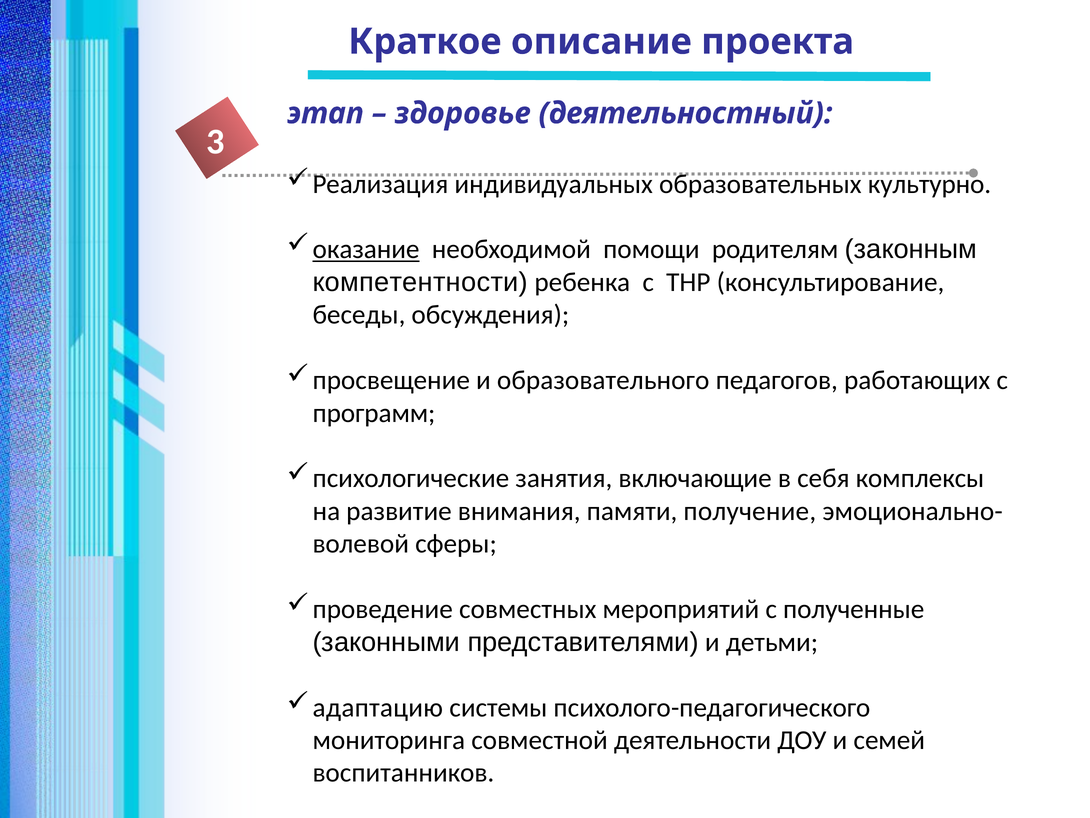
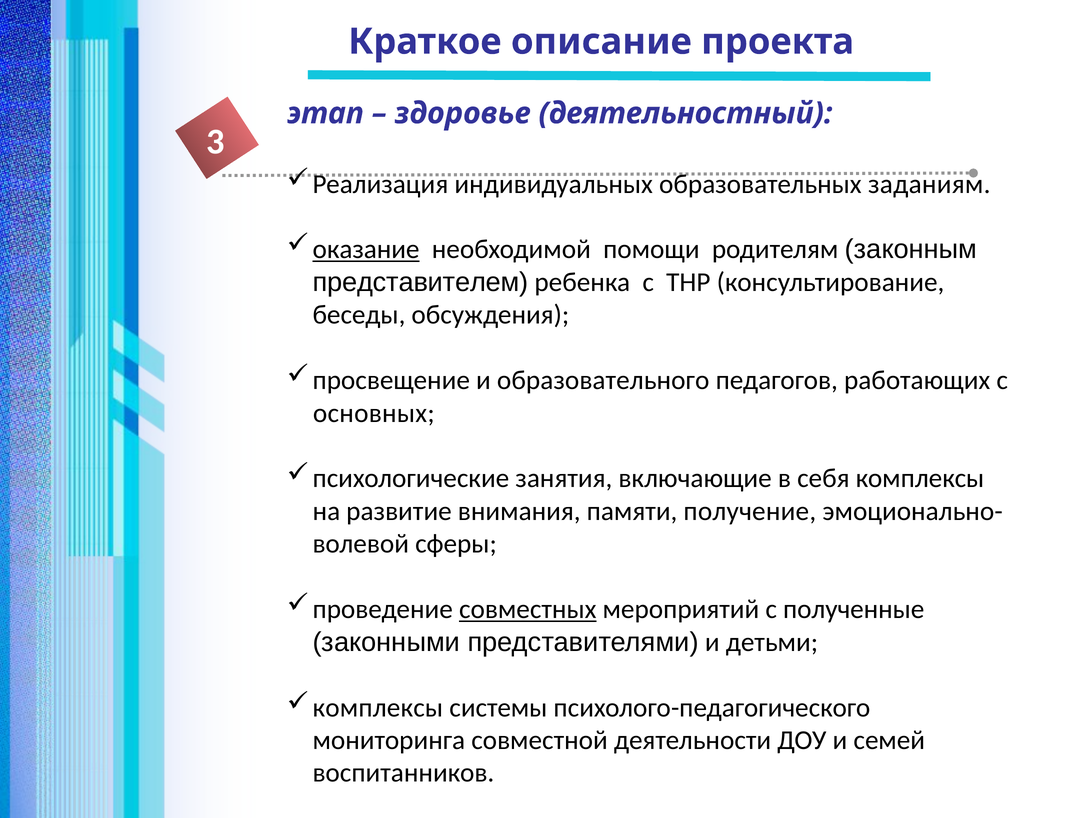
культурно: культурно -> заданиям
компетентности: компетентности -> представителем
программ: программ -> основных
совместных underline: none -> present
адаптацию at (378, 707): адаптацию -> комплексы
